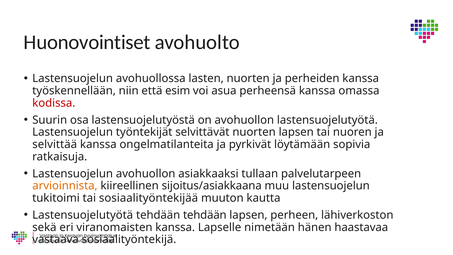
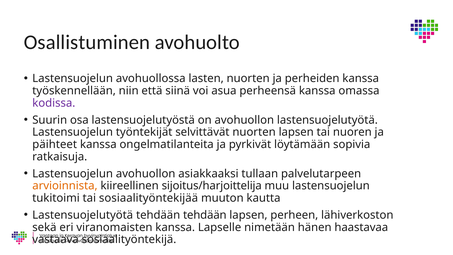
Huonovointiset: Huonovointiset -> Osallistuminen
esim: esim -> siinä
kodissa colour: red -> purple
selvittää: selvittää -> päihteet
sijoitus/asiakkaana: sijoitus/asiakkaana -> sijoitus/harjoittelija
